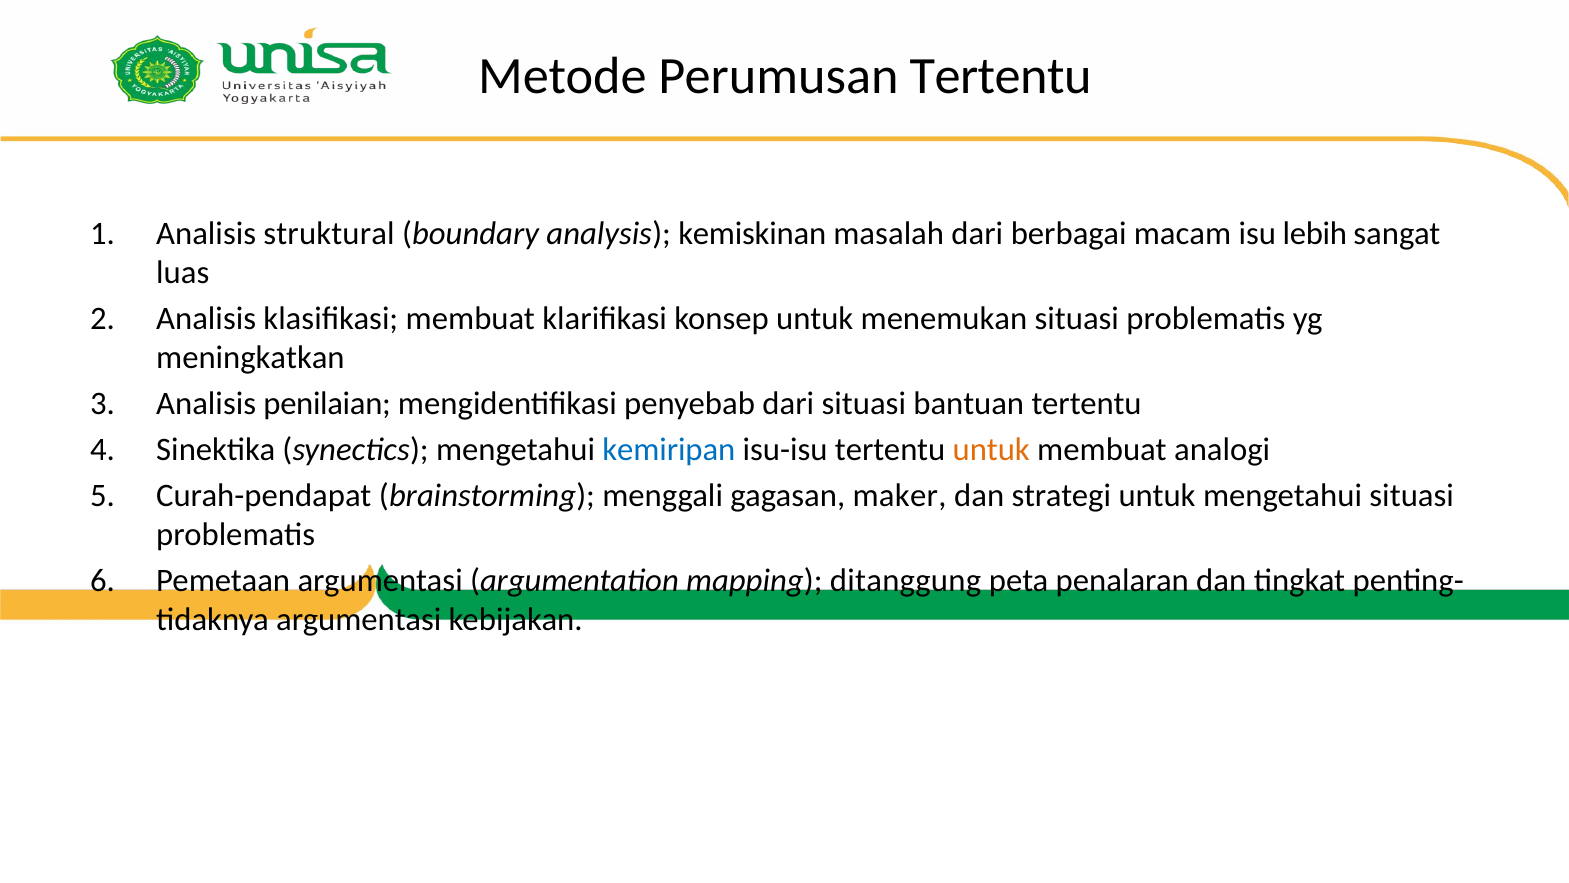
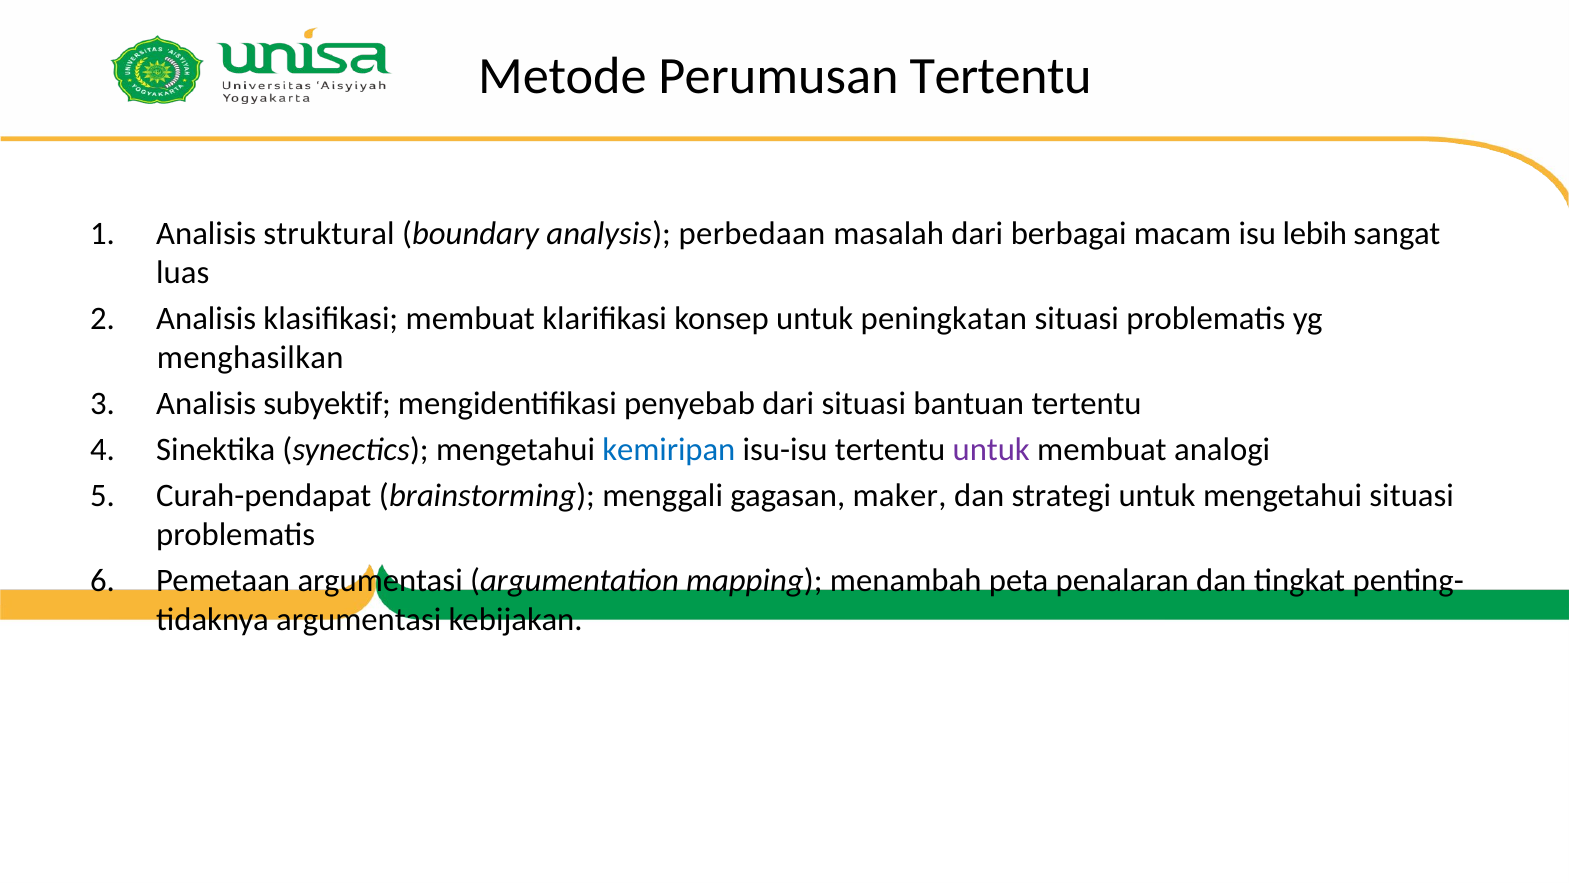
kemiskinan: kemiskinan -> perbedaan
menemukan: menemukan -> peningkatan
meningkatkan: meningkatkan -> menghasilkan
penilaian: penilaian -> subyektif
untuk at (991, 449) colour: orange -> purple
ditanggung: ditanggung -> menambah
